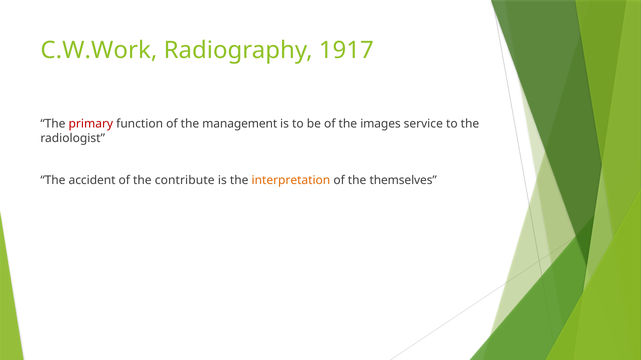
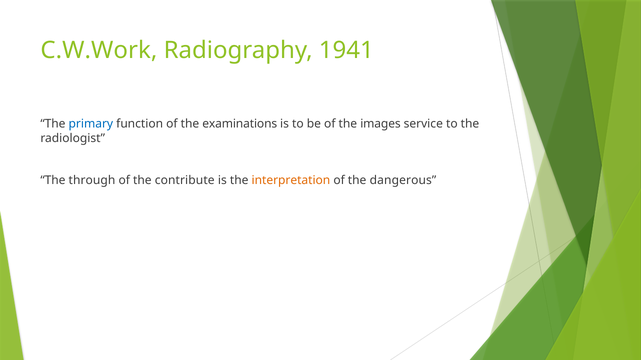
1917: 1917 -> 1941
primary colour: red -> blue
management: management -> examinations
accident: accident -> through
themselves: themselves -> dangerous
